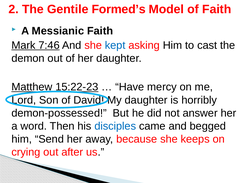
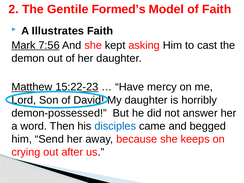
Messianic: Messianic -> Illustrates
7:46: 7:46 -> 7:56
kept colour: blue -> black
